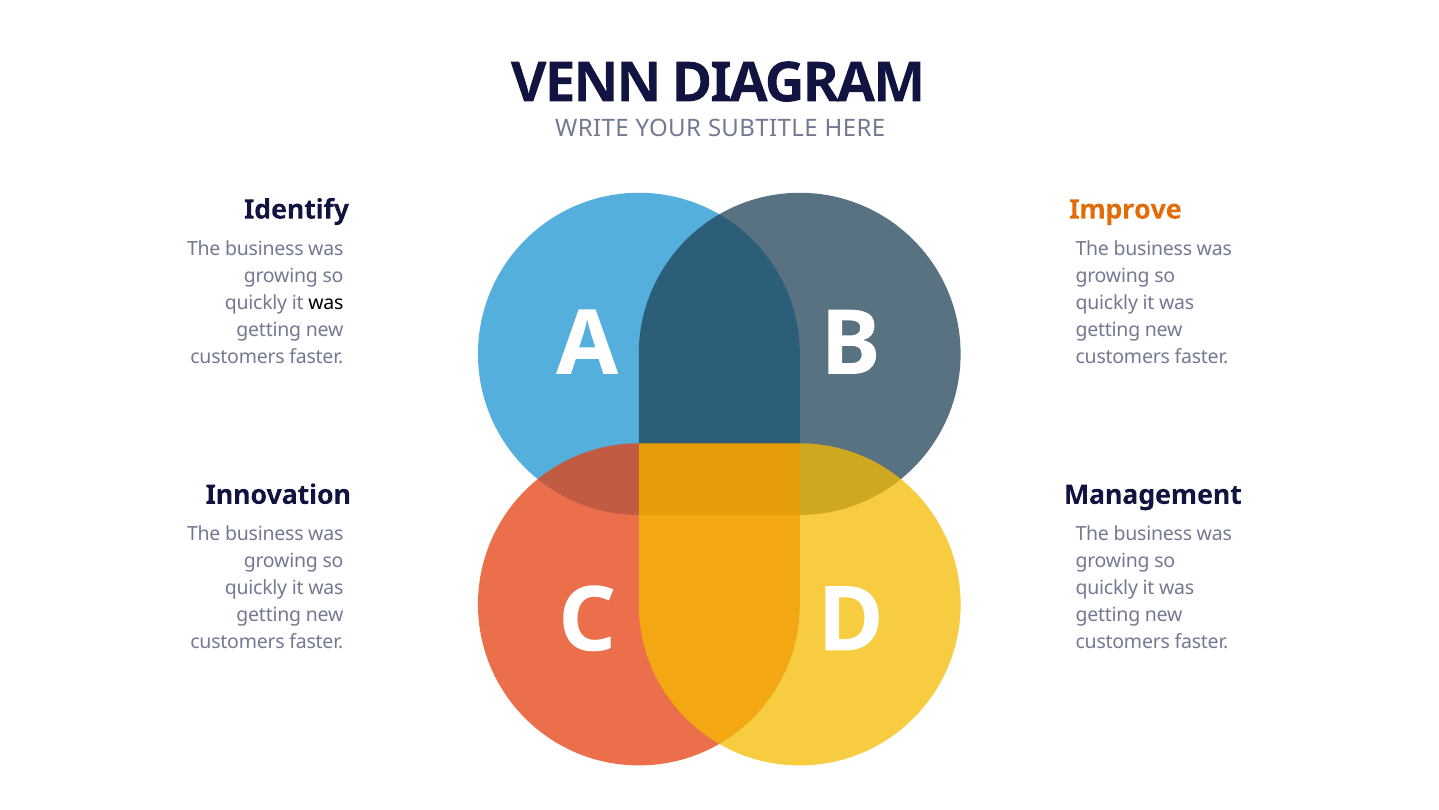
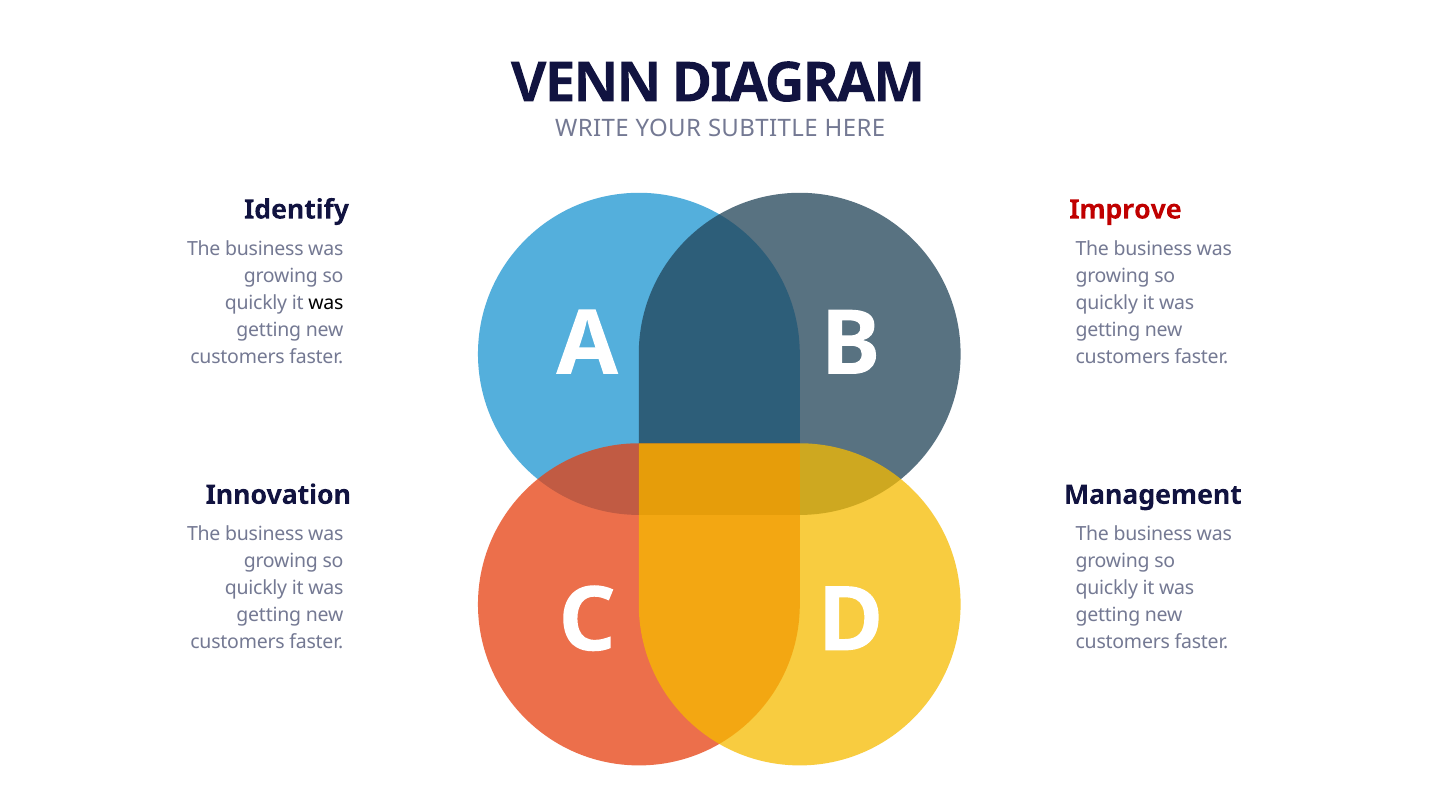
Improve colour: orange -> red
